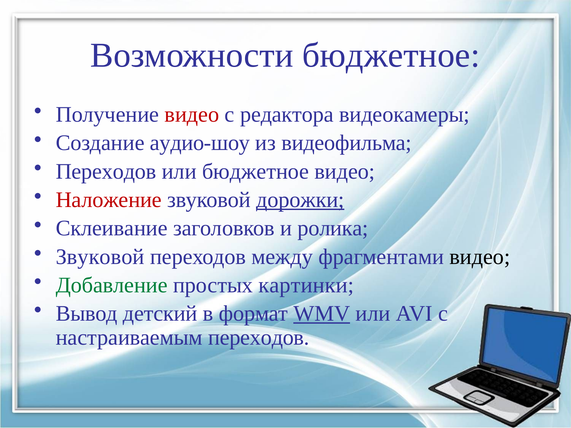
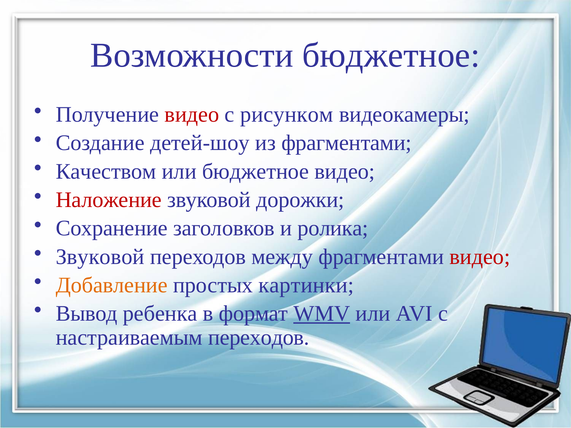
редактора: редактора -> рисунком
аудио-шоу: аудио-шоу -> детей-шоу
из видеофильма: видеофильма -> фрагментами
Переходов at (106, 172): Переходов -> Качеством
дорожки underline: present -> none
Склеивание: Склеивание -> Сохранение
видео at (480, 257) colour: black -> red
Добавление colour: green -> orange
детский: детский -> ребенка
